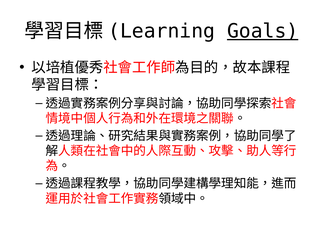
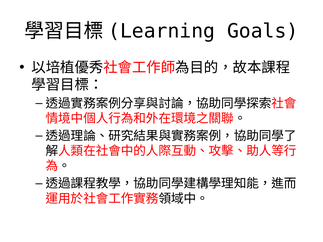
Goals underline: present -> none
